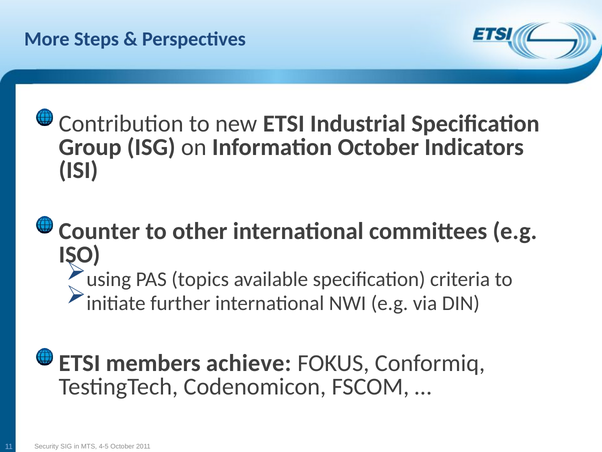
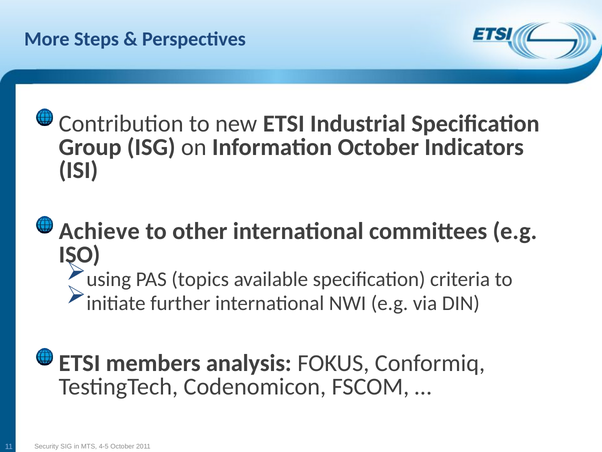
Counter: Counter -> Achieve
achieve: achieve -> analysis
